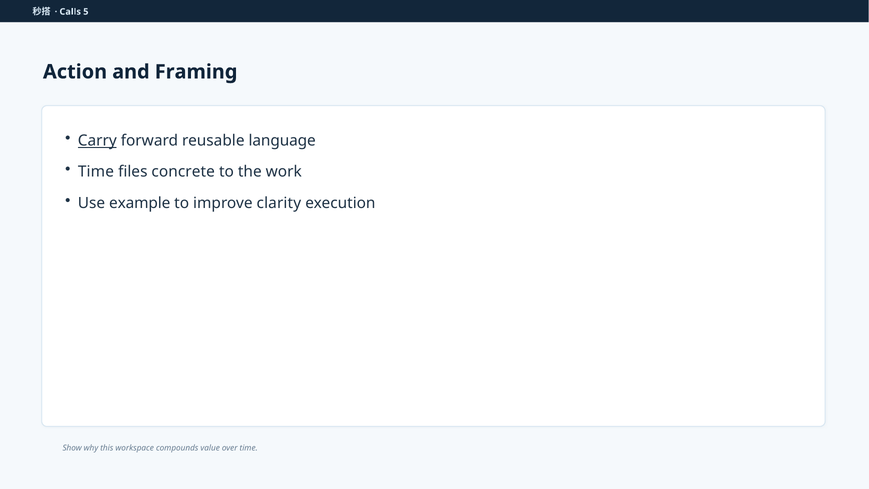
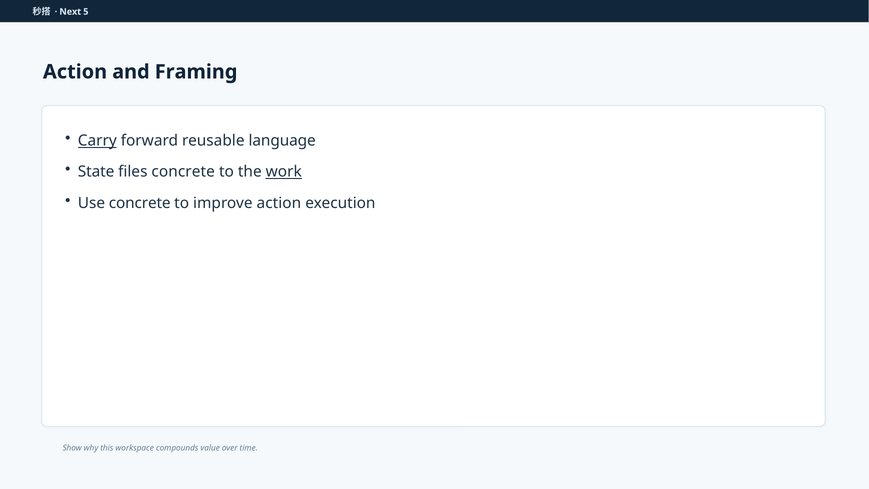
Calls: Calls -> Next
Time at (96, 172): Time -> State
work underline: none -> present
Use example: example -> concrete
improve clarity: clarity -> action
